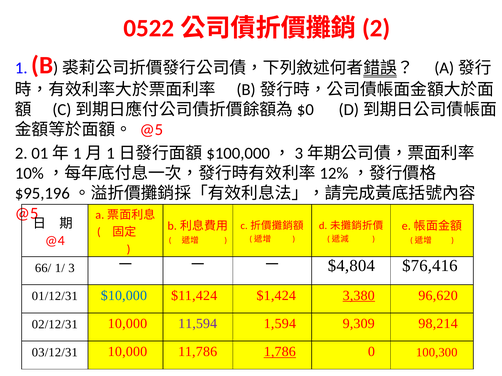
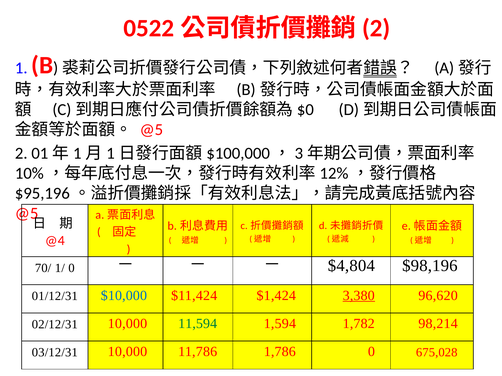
66/: 66/ -> 70/
1/ 3: 3 -> 0
$76,416: $76,416 -> $98,196
11,594 colour: purple -> green
9,309: 9,309 -> 1,782
1,786 underline: present -> none
100,300: 100,300 -> 675,028
